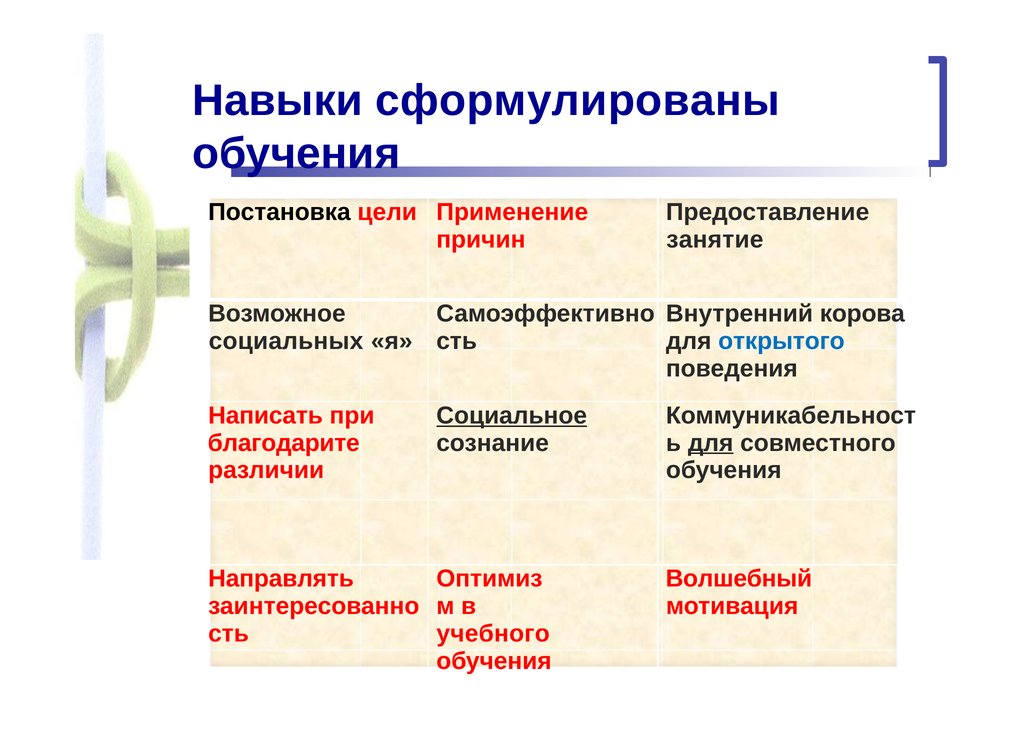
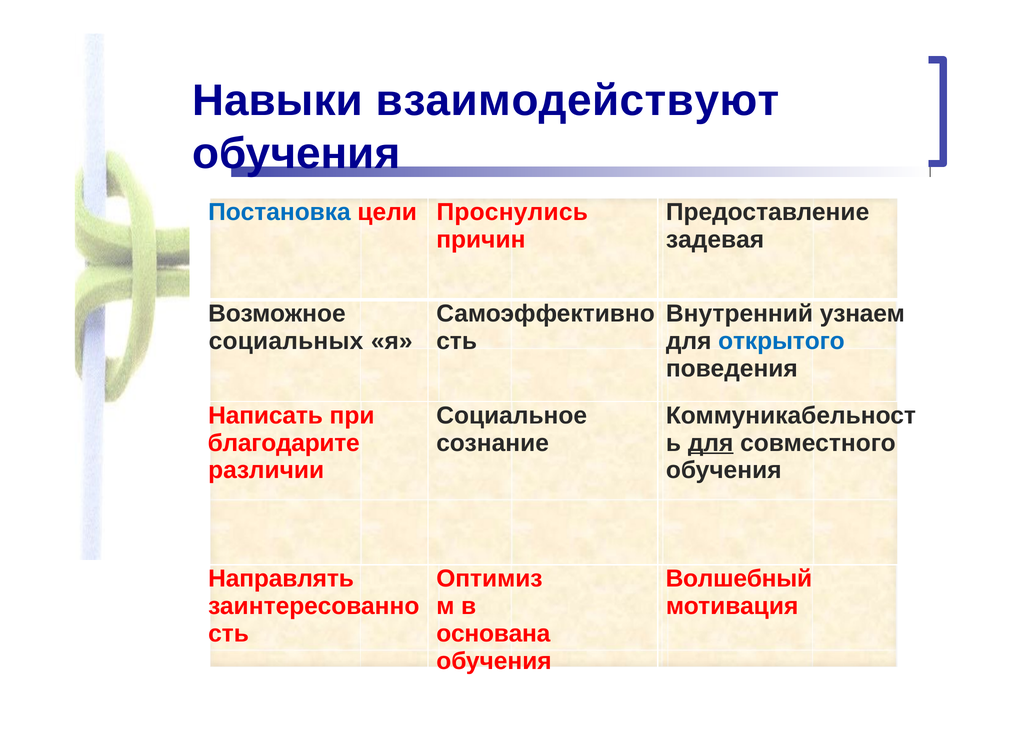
сформулированы: сформулированы -> взаимодействуют
Постановка colour: black -> blue
Применение: Применение -> Проснулись
занятие: занятие -> задевая
корова: корова -> узнаем
Социальное underline: present -> none
учебного: учебного -> основана
